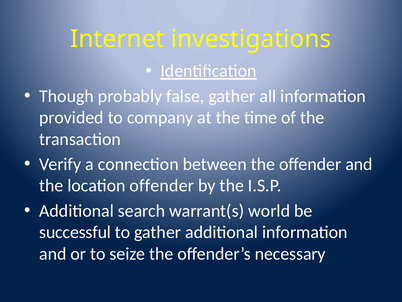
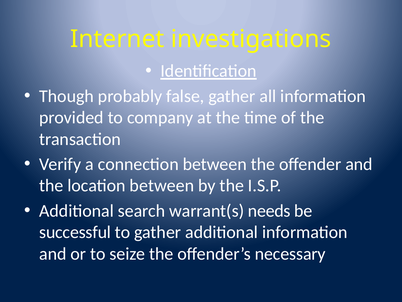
location offender: offender -> between
world: world -> needs
